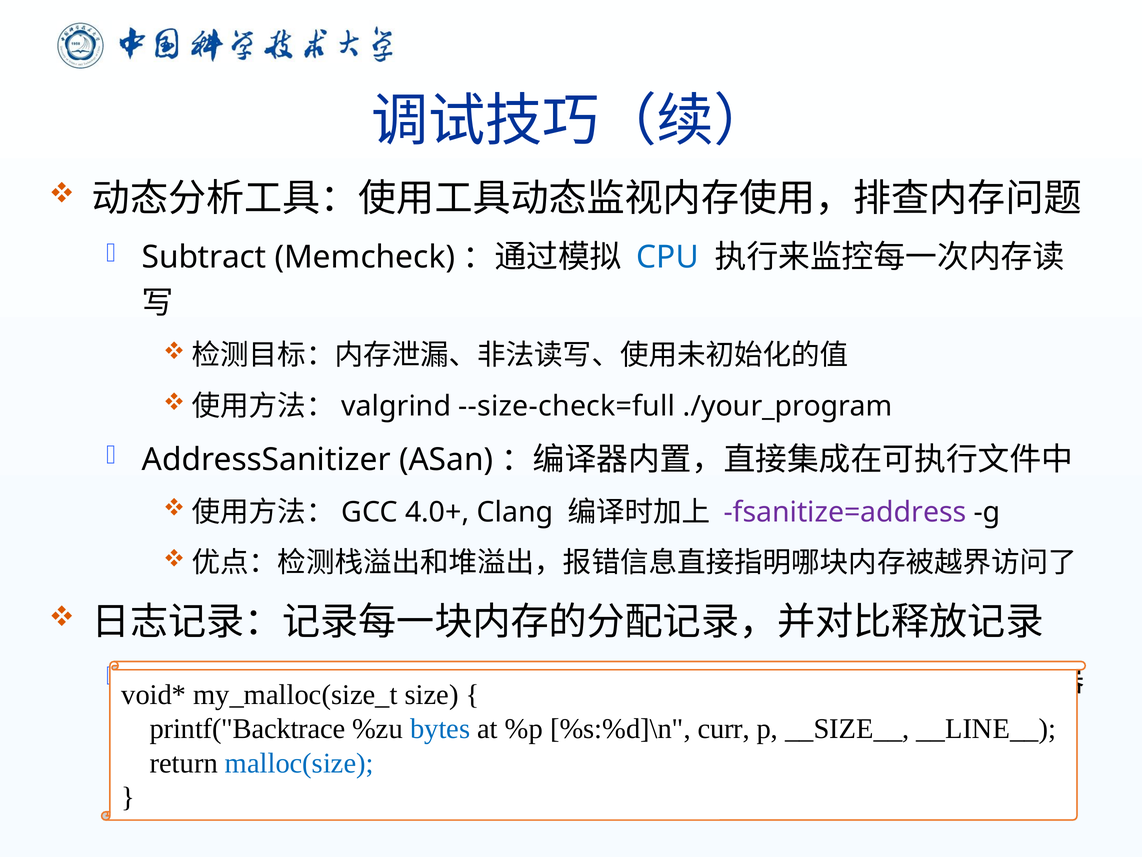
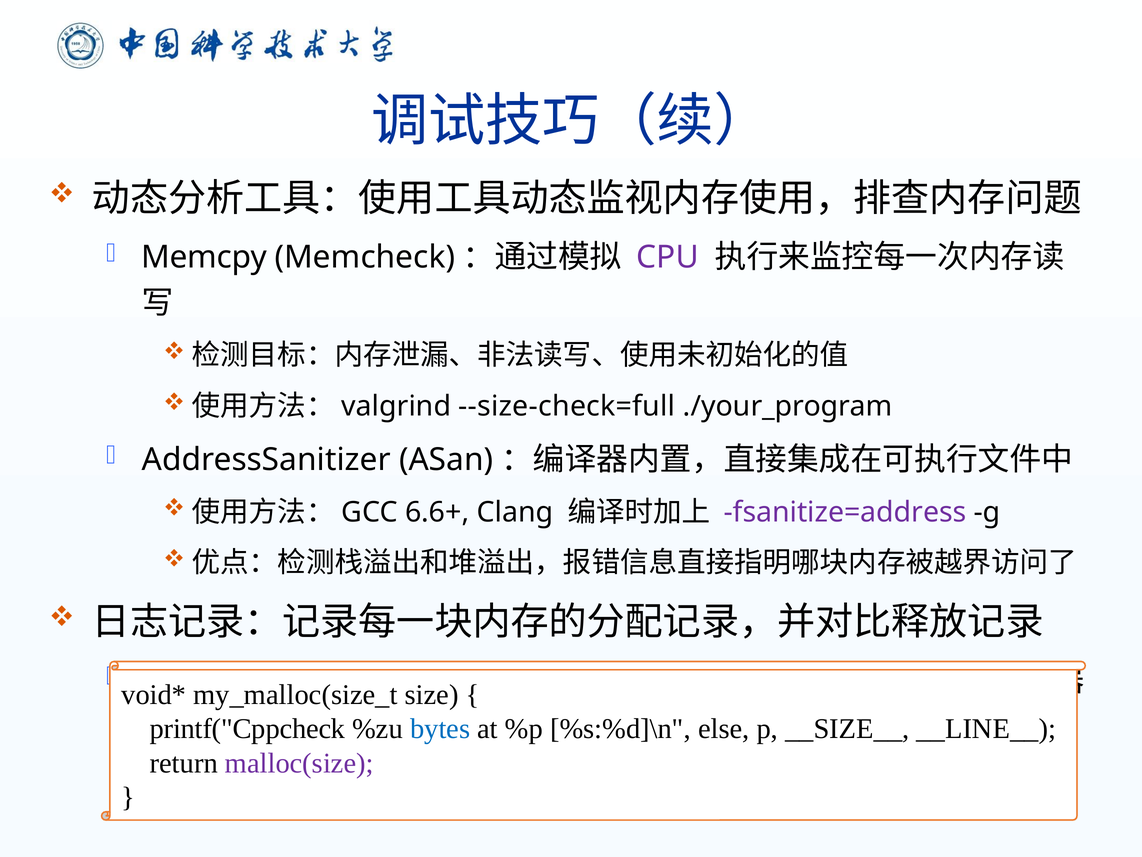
Subtract: Subtract -> Memcpy
CPU colour: blue -> purple
4.0+: 4.0+ -> 6.6+
printf("Backtrace: printf("Backtrace -> printf("Cppcheck
curr: curr -> else
malloc(size colour: blue -> purple
